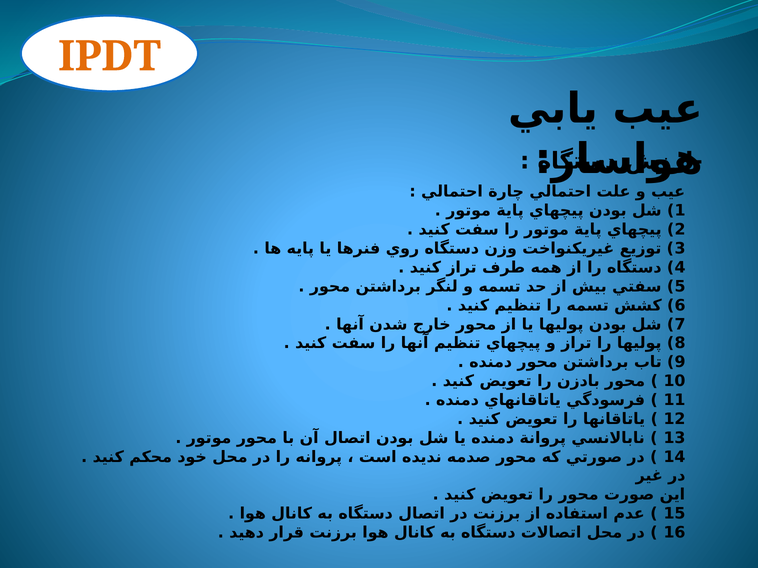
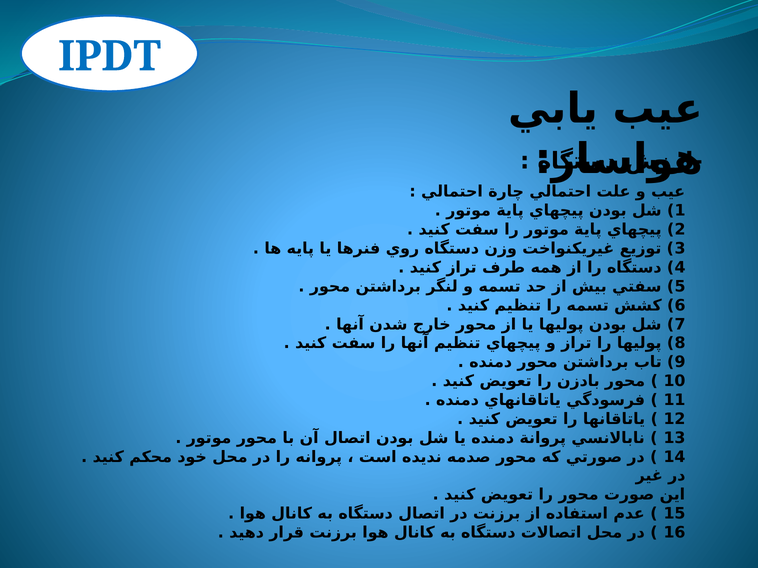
IPDT colour: orange -> blue
